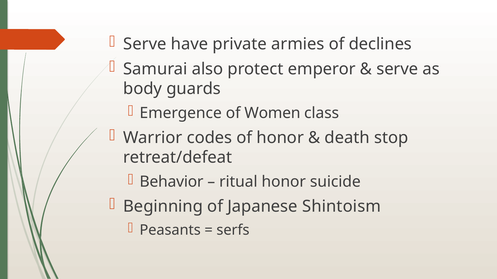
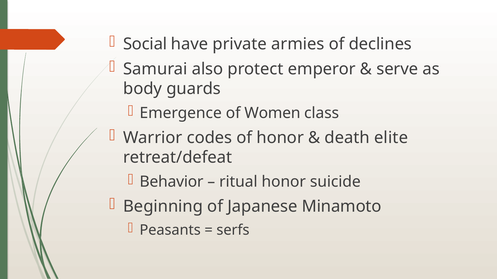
Serve at (145, 44): Serve -> Social
stop: stop -> elite
Shintoism: Shintoism -> Minamoto
